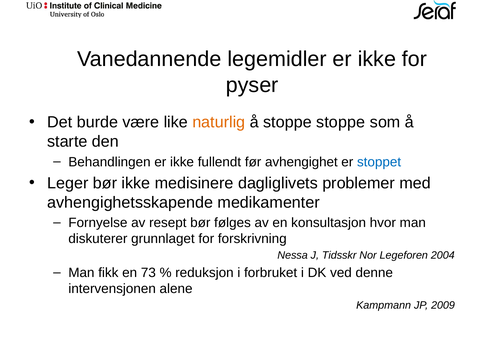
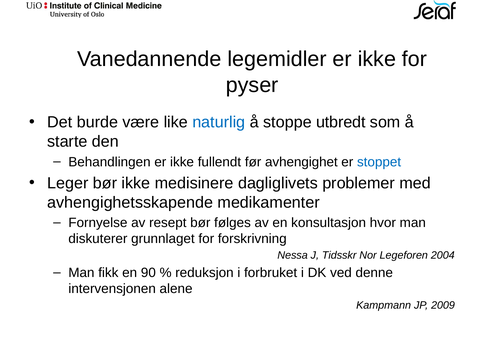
naturlig colour: orange -> blue
stoppe stoppe: stoppe -> utbredt
73: 73 -> 90
